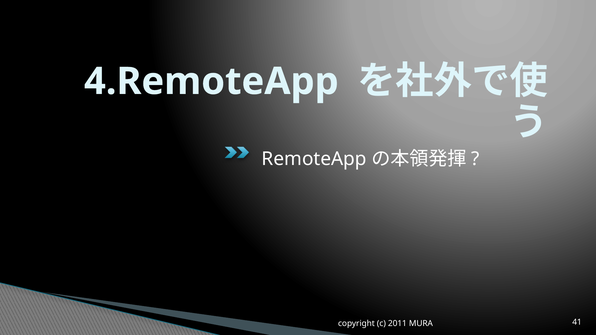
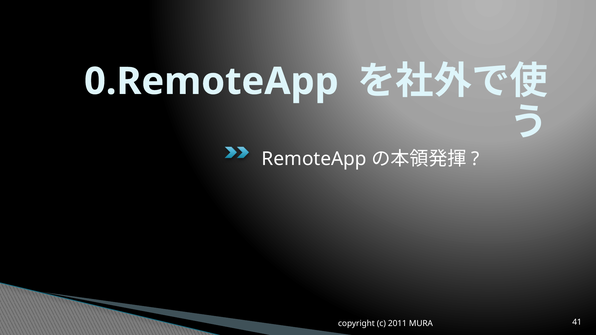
4.RemoteApp: 4.RemoteApp -> 0.RemoteApp
